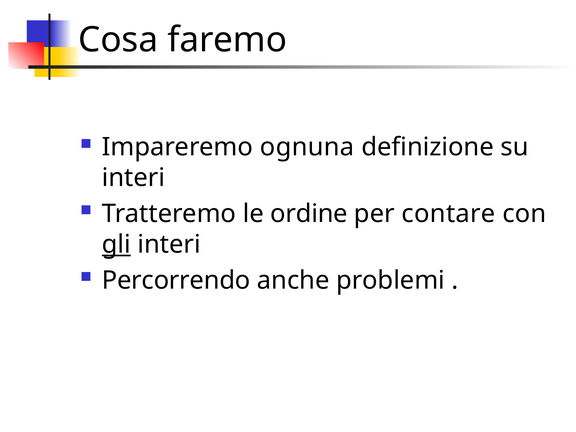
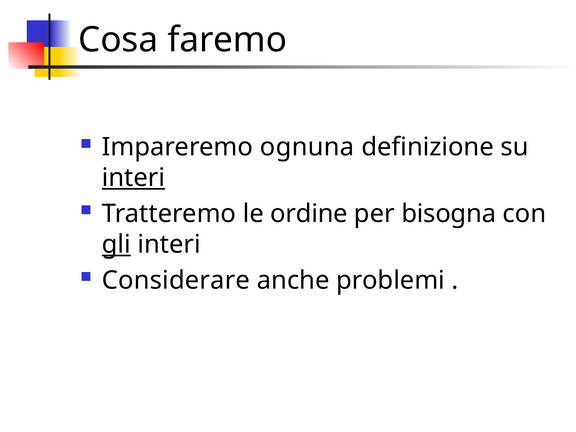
interi at (133, 178) underline: none -> present
contare: contare -> bisogna
Percorrendo: Percorrendo -> Considerare
